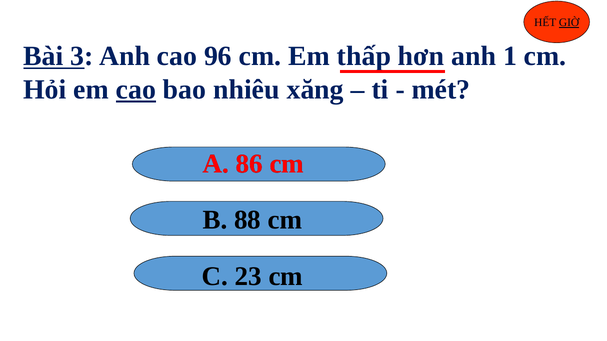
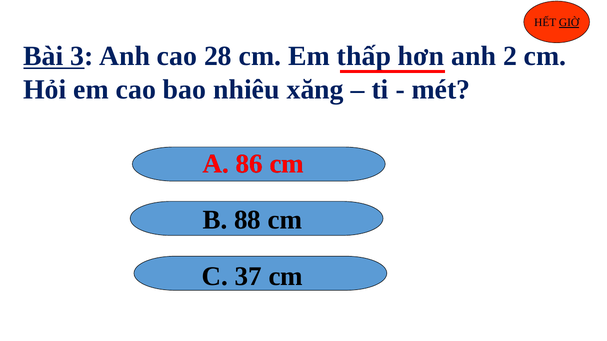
96: 96 -> 28
1: 1 -> 2
cao at (136, 90) underline: present -> none
23: 23 -> 37
